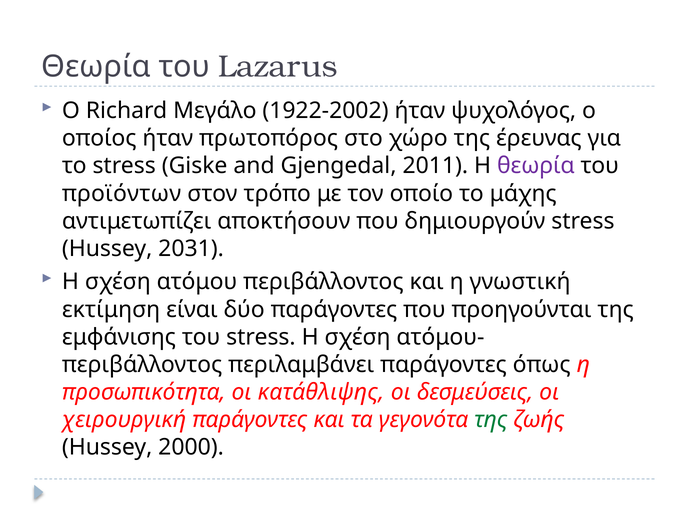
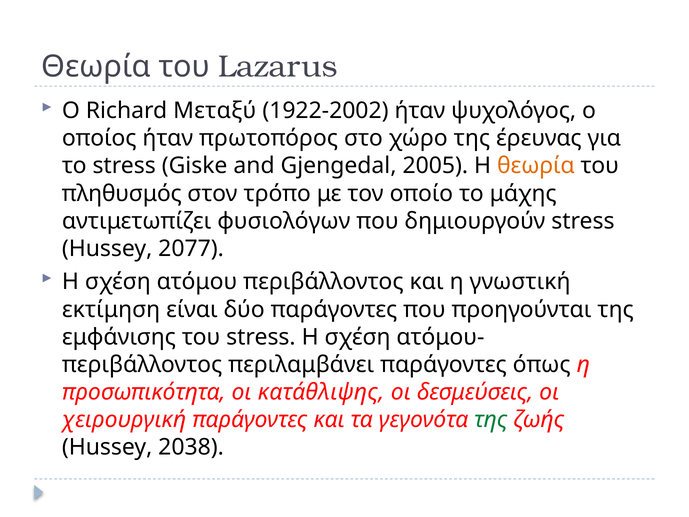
Μεγάλο: Μεγάλο -> Μεταξύ
2011: 2011 -> 2005
θεωρία at (536, 166) colour: purple -> orange
προϊόντων: προϊόντων -> πληθυσμός
αποκτήσουν: αποκτήσουν -> φυσιολόγων
2031: 2031 -> 2077
2000: 2000 -> 2038
